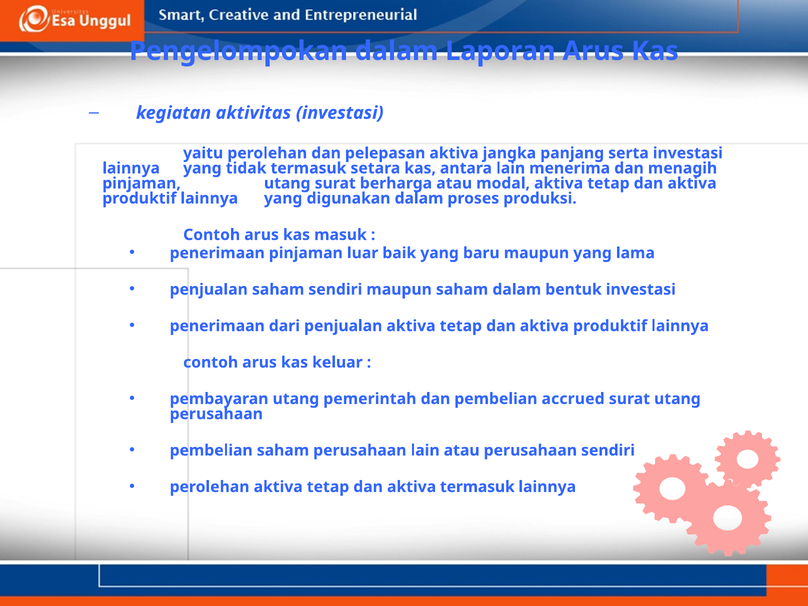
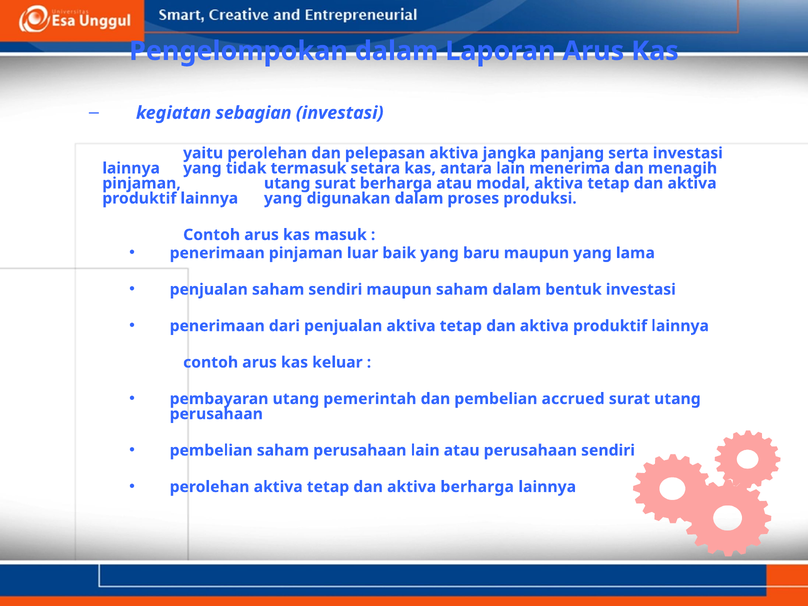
aktivitas: aktivitas -> sebagian
aktiva termasuk: termasuk -> berharga
